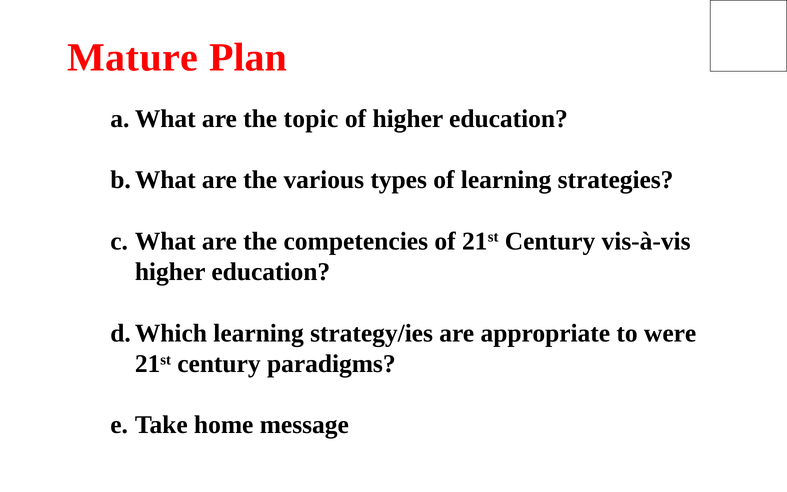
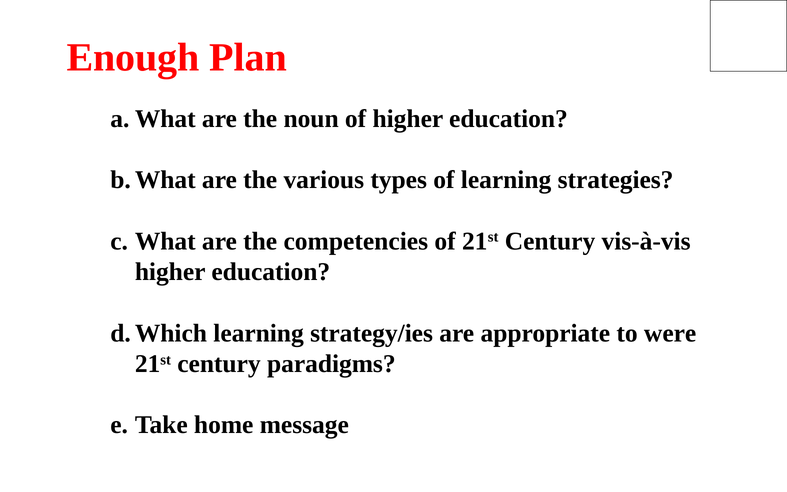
Mature: Mature -> Enough
topic: topic -> noun
